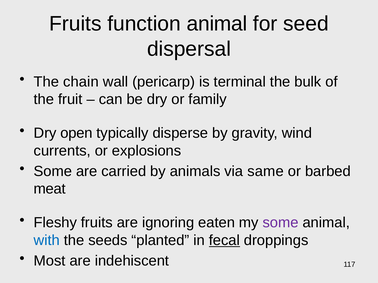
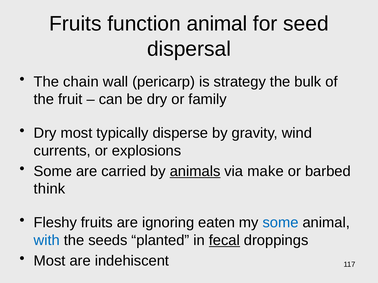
terminal: terminal -> strategy
Dry open: open -> most
animals underline: none -> present
same: same -> make
meat: meat -> think
some at (281, 223) colour: purple -> blue
